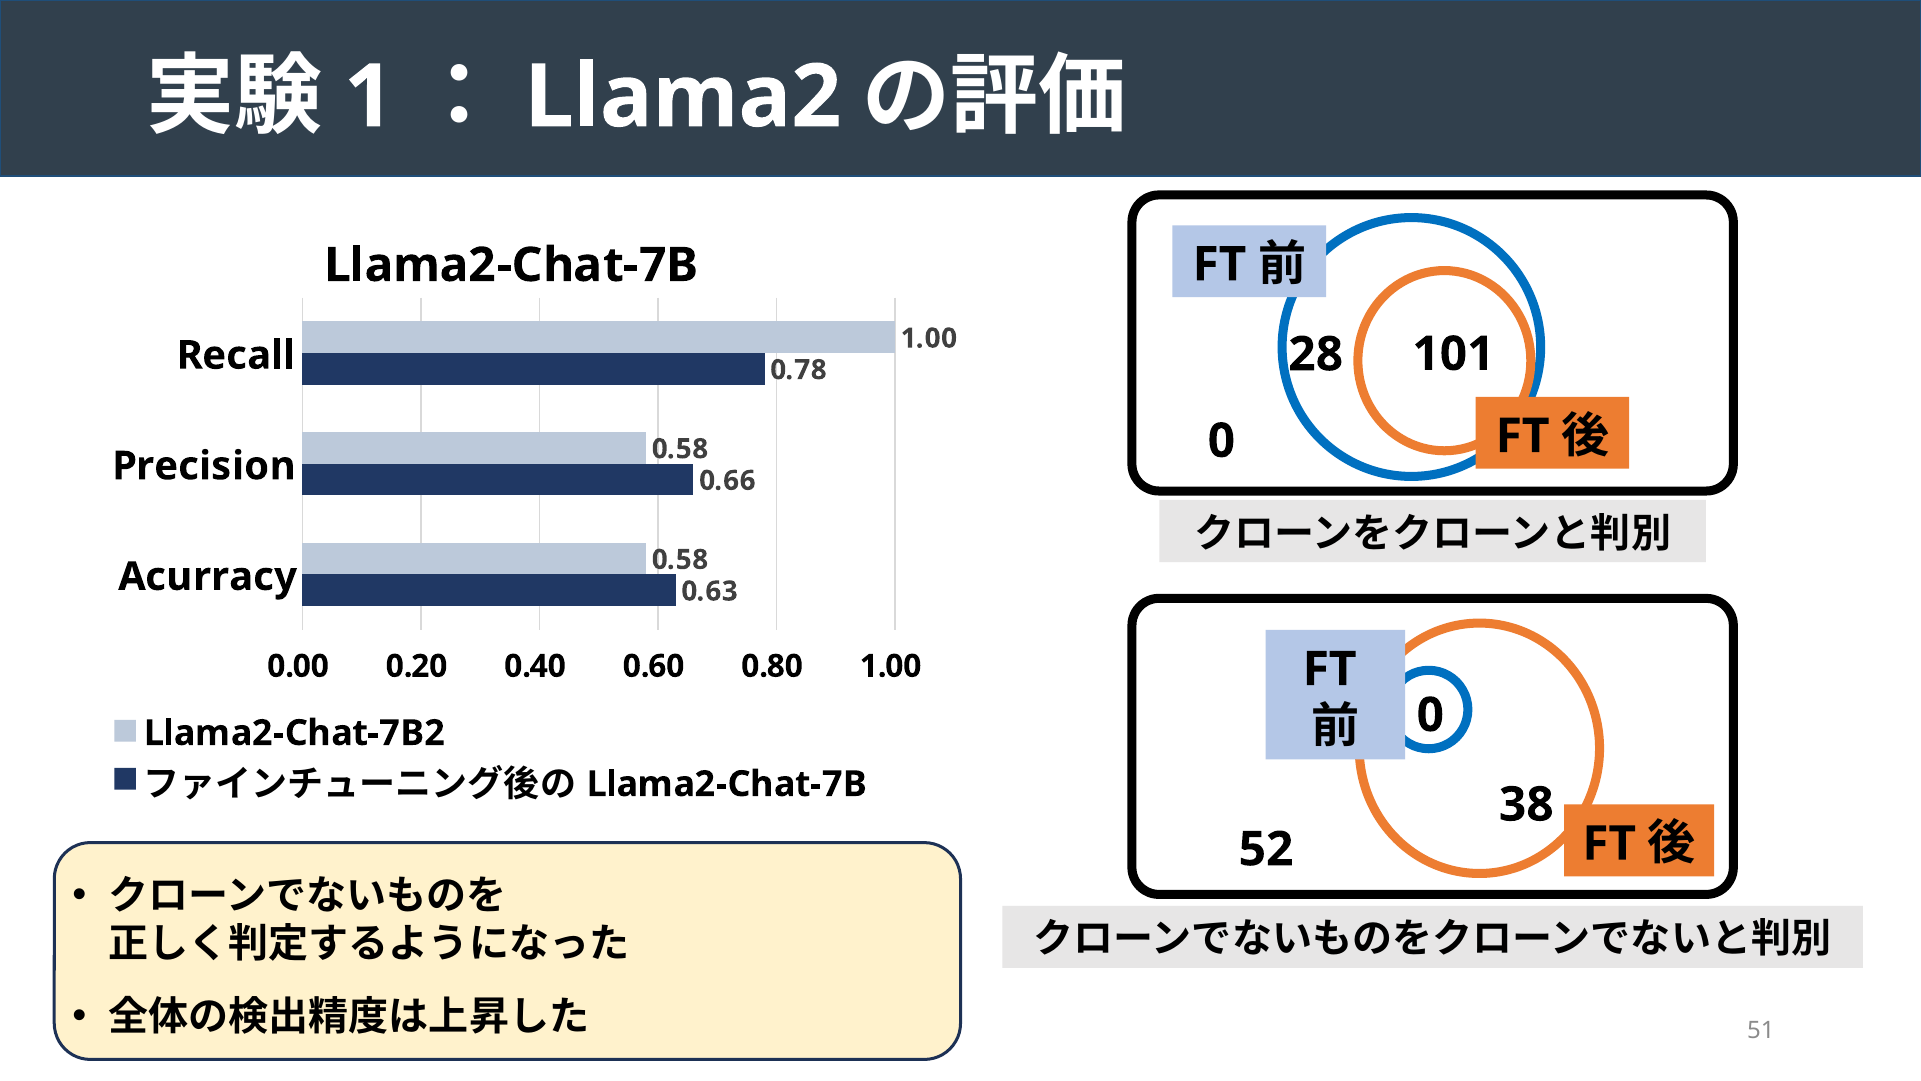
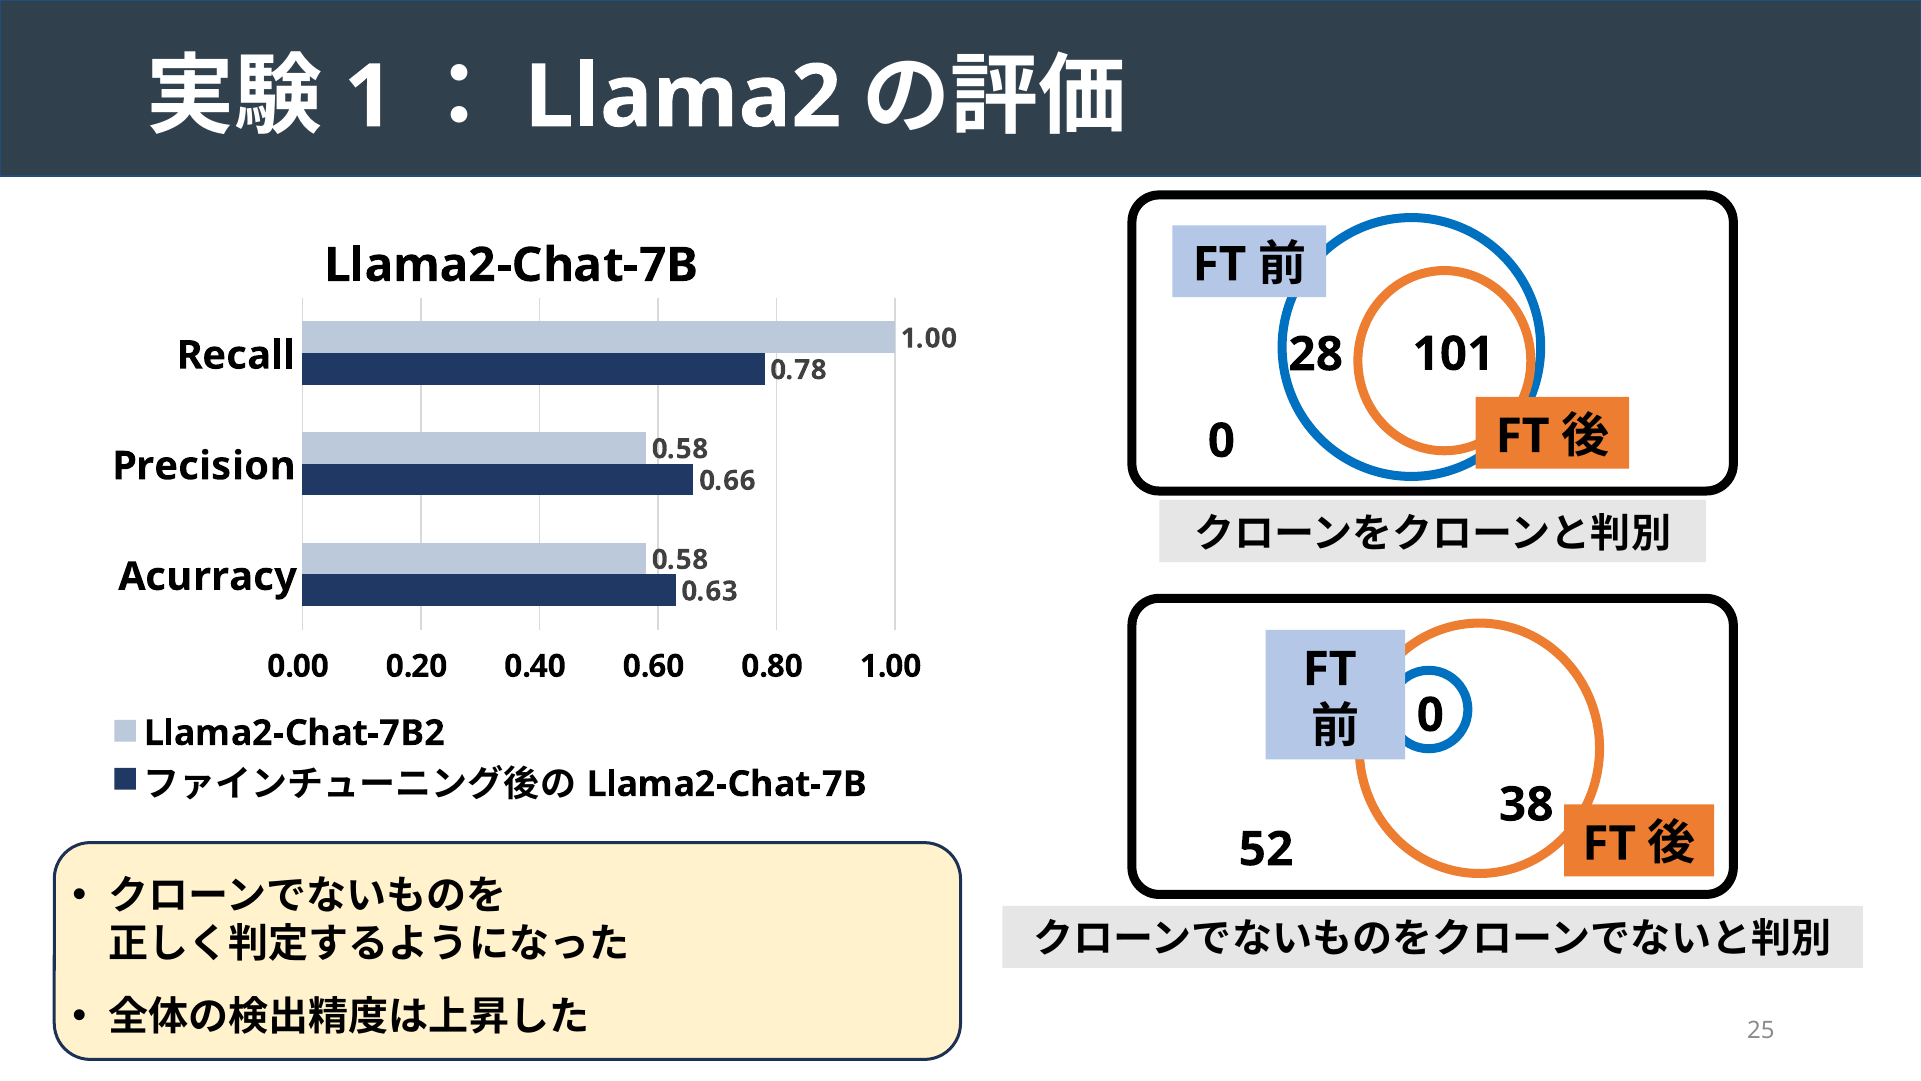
51: 51 -> 25
